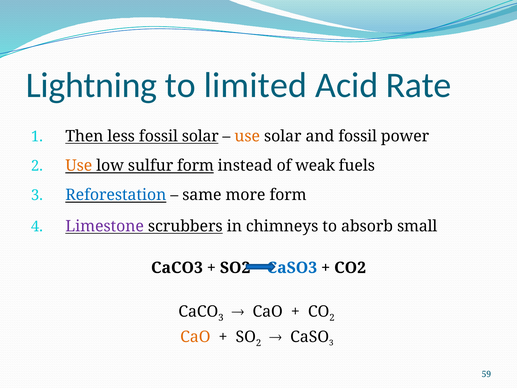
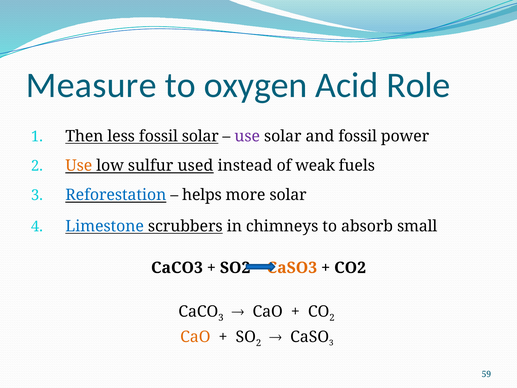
Lightning: Lightning -> Measure
limited: limited -> oxygen
Rate: Rate -> Role
use at (247, 136) colour: orange -> purple
sulfur form: form -> used
same: same -> helps
more form: form -> solar
Limestone colour: purple -> blue
CaSO3 colour: blue -> orange
